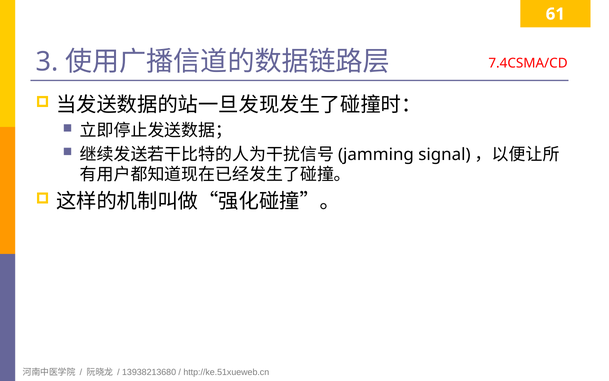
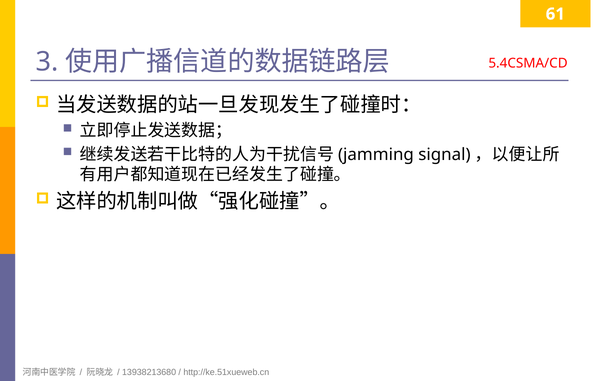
7.4CSMA/CD: 7.4CSMA/CD -> 5.4CSMA/CD
